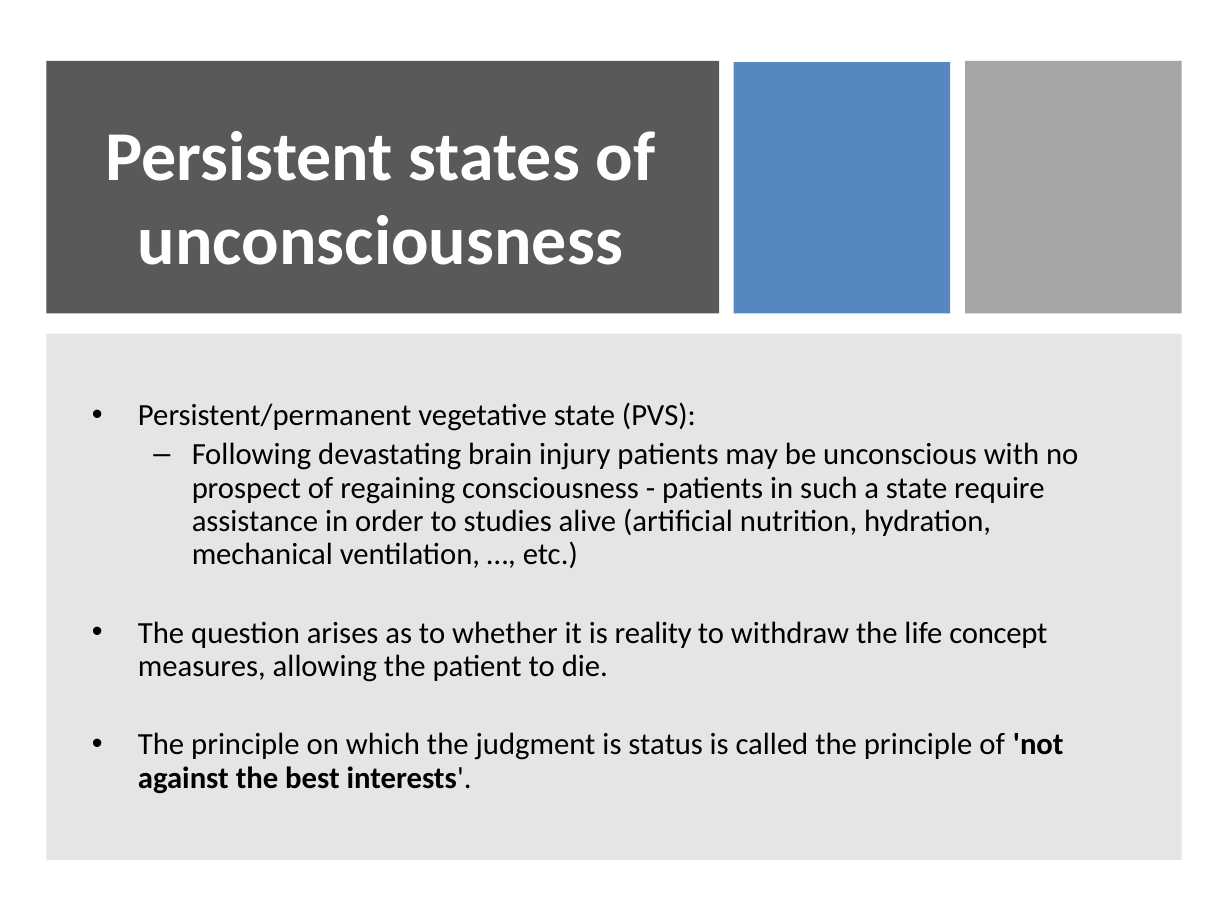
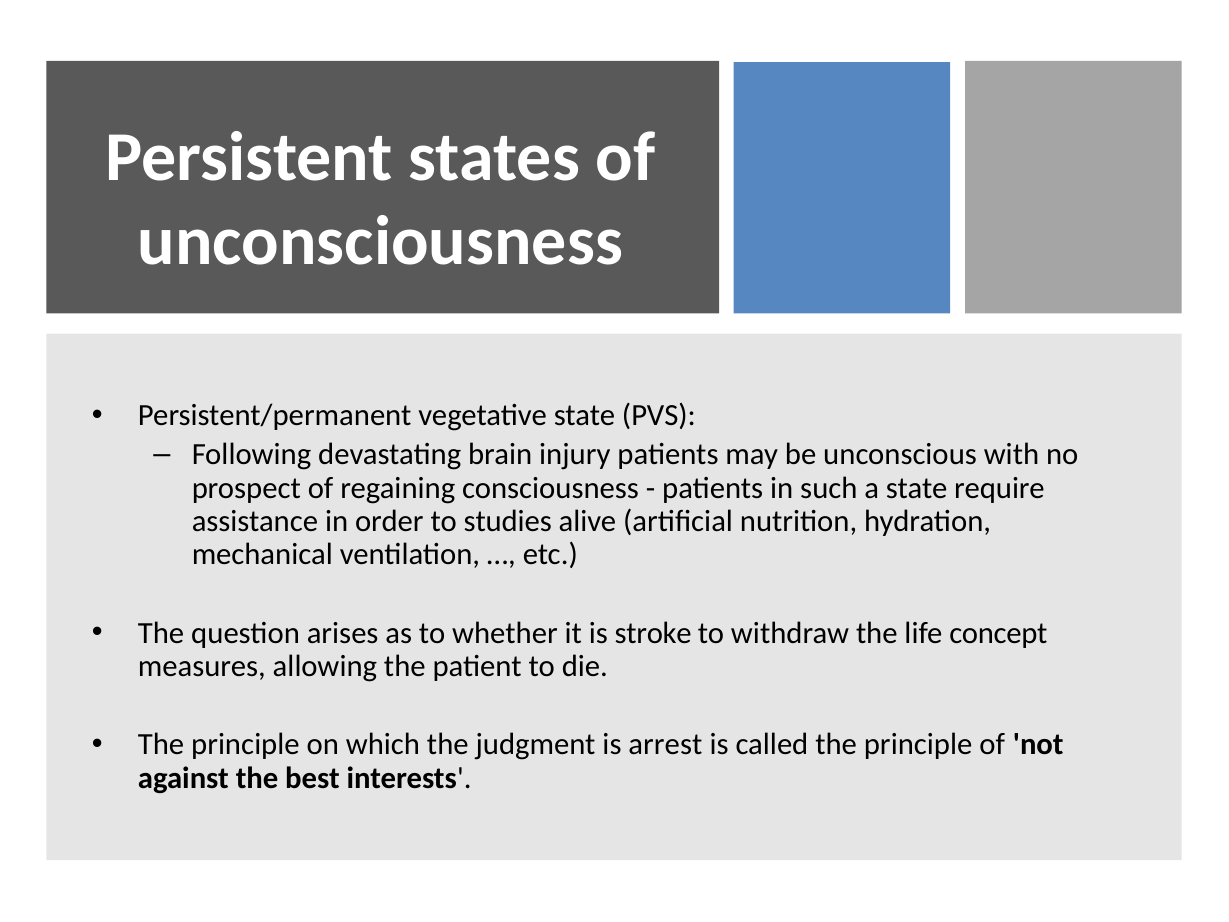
reality: reality -> stroke
status: status -> arrest
